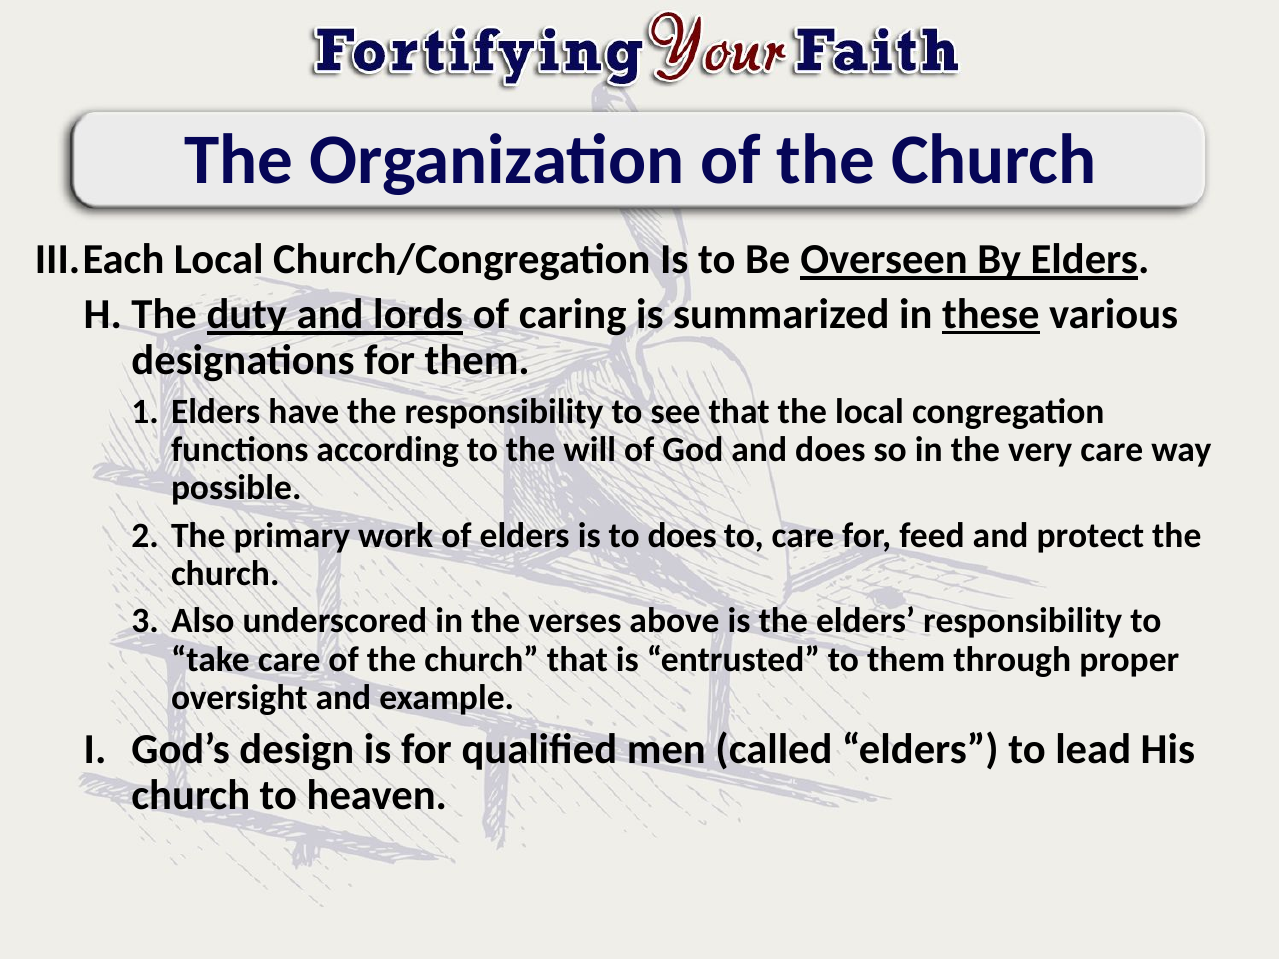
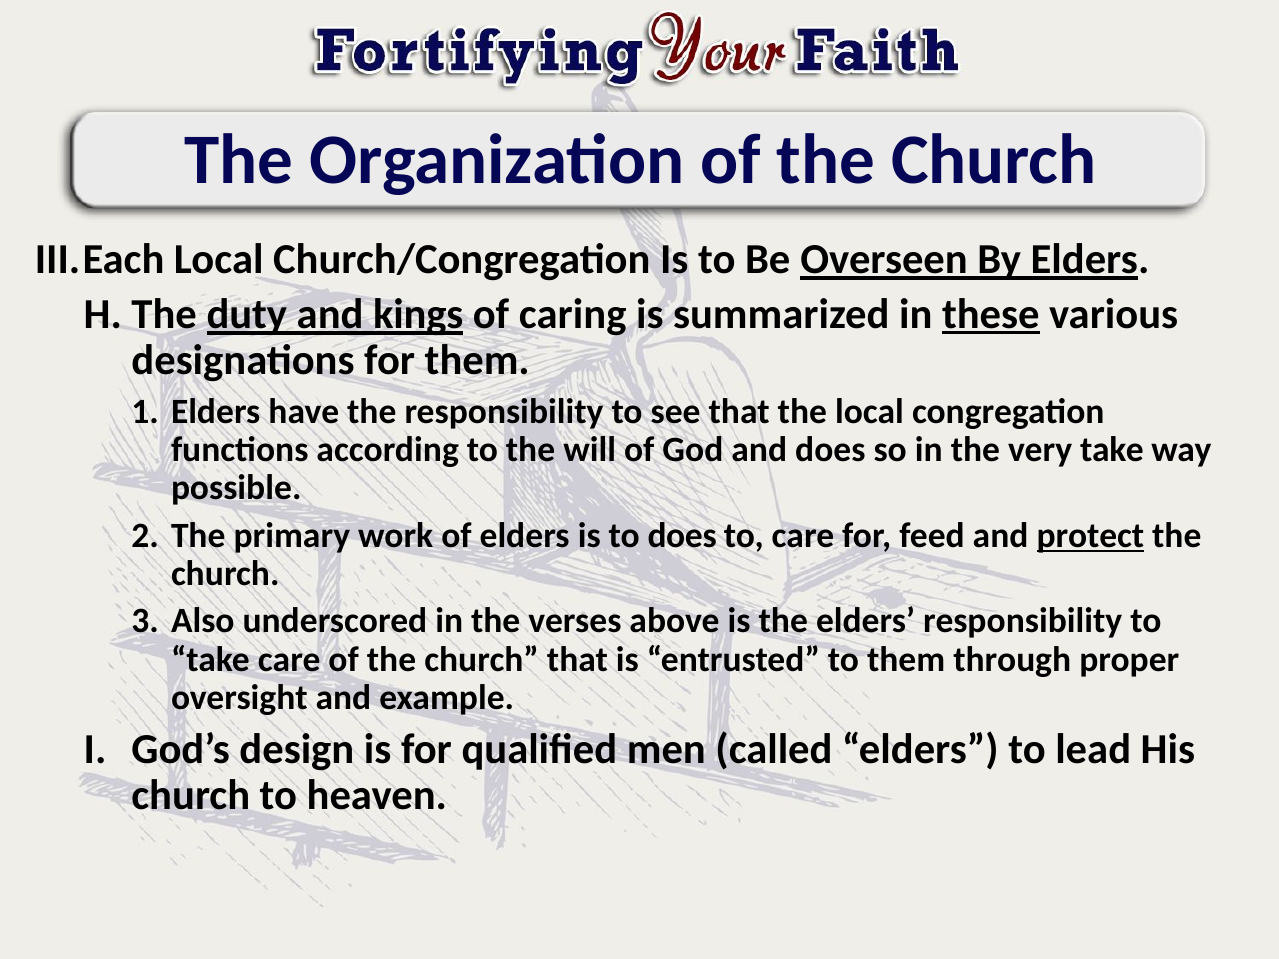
lords: lords -> kings
very care: care -> take
protect underline: none -> present
